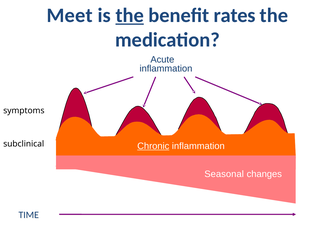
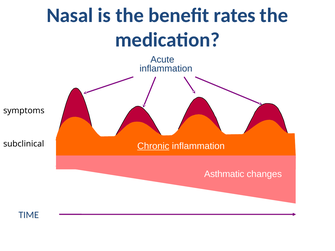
Meet: Meet -> Nasal
the at (130, 15) underline: present -> none
Seasonal: Seasonal -> Asthmatic
